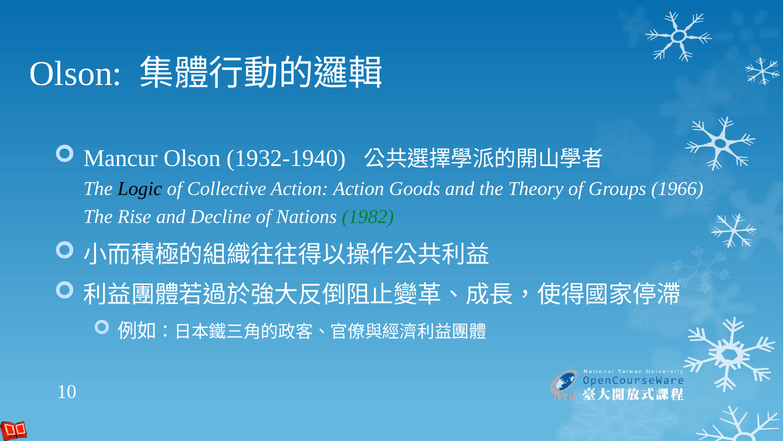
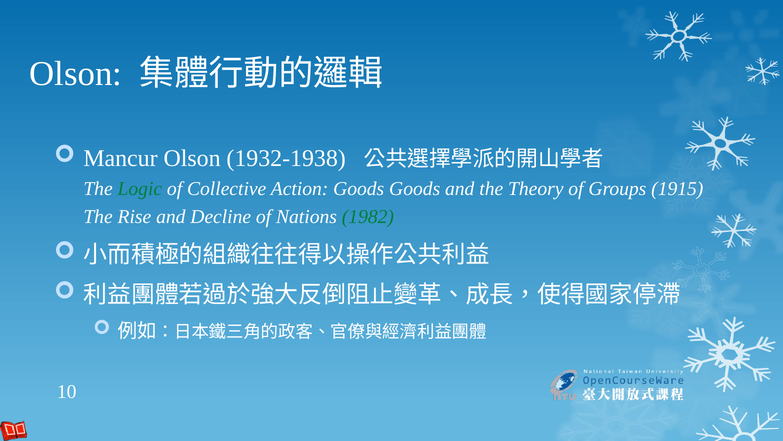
1932-1940: 1932-1940 -> 1932-1938
Logic colour: black -> green
Action Action: Action -> Goods
1966: 1966 -> 1915
